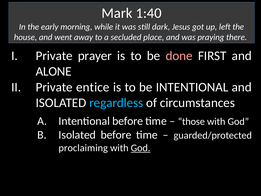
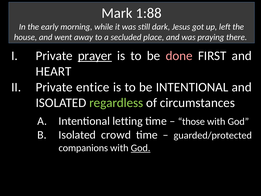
1:40: 1:40 -> 1:88
prayer underline: none -> present
ALONE: ALONE -> HEART
regardless colour: light blue -> light green
Intentional before: before -> letting
Isolated before: before -> crowd
proclaiming: proclaiming -> companions
